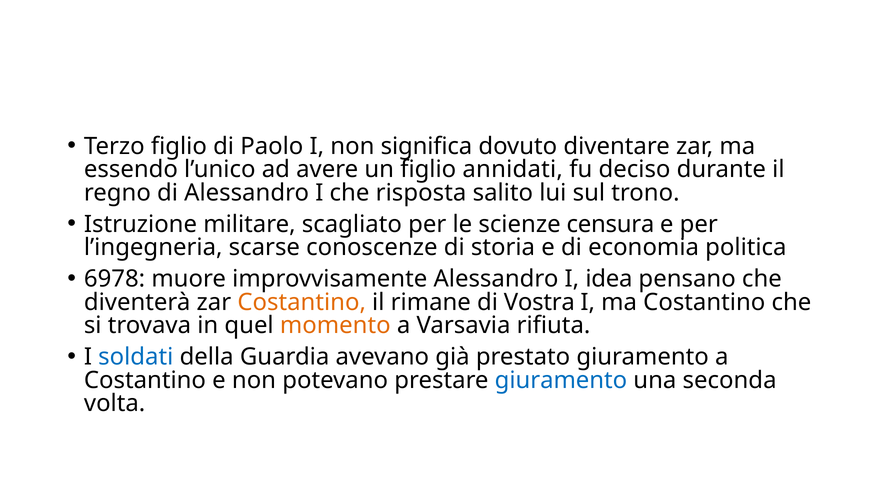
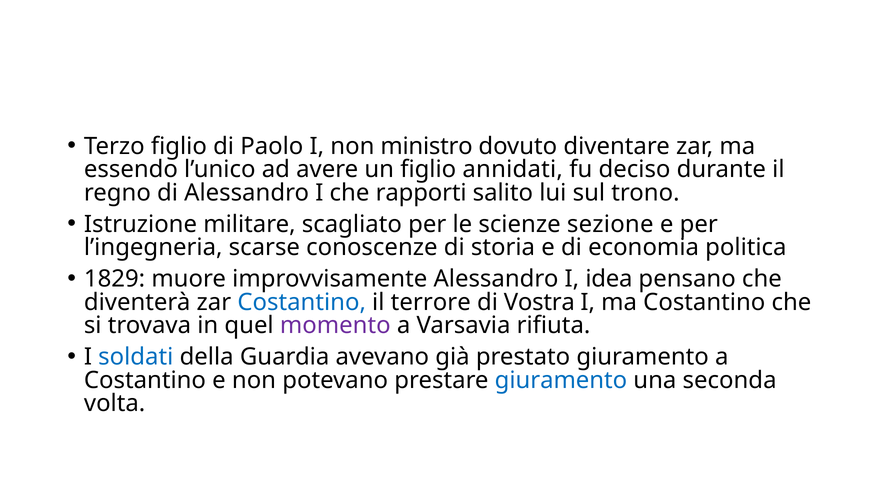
significa: significa -> ministro
risposta: risposta -> rapporti
censura: censura -> sezione
6978: 6978 -> 1829
Costantino at (302, 302) colour: orange -> blue
rimane: rimane -> terrore
momento colour: orange -> purple
